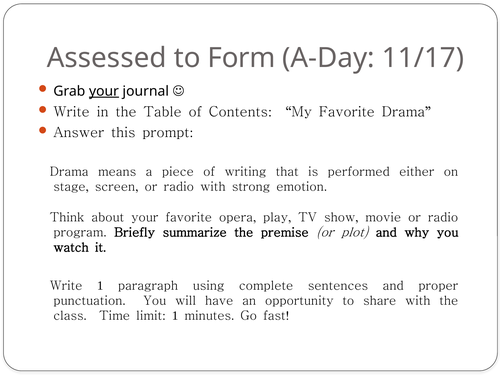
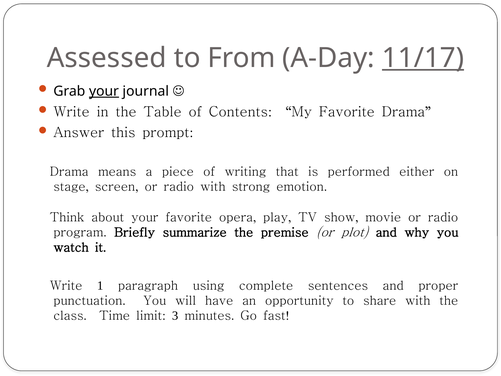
Form: Form -> From
11/17 underline: none -> present
1 at (175, 315): 1 -> 3
